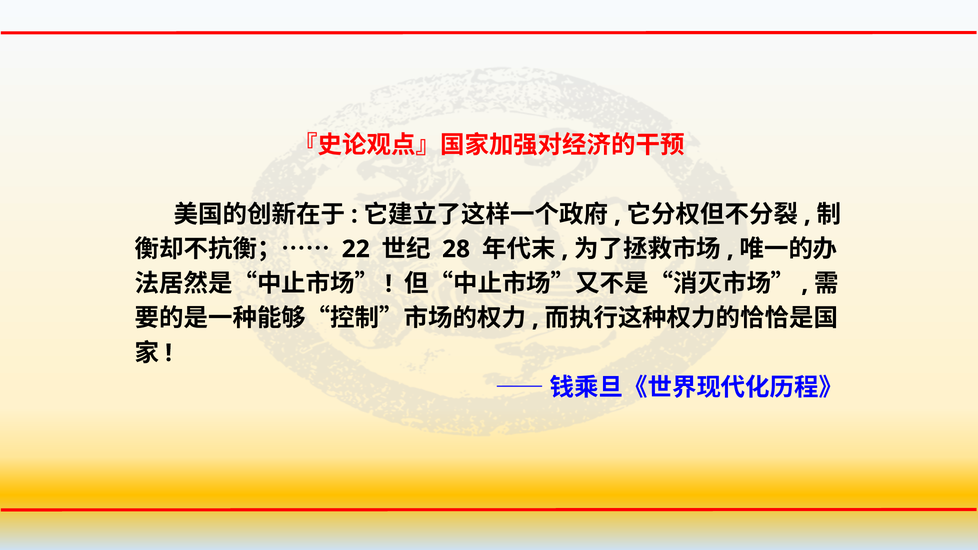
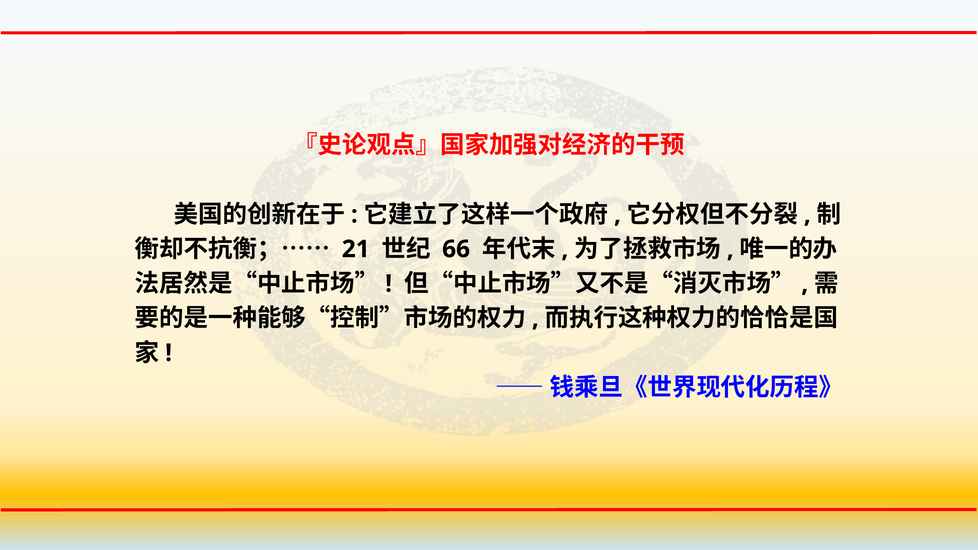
22: 22 -> 21
28: 28 -> 66
